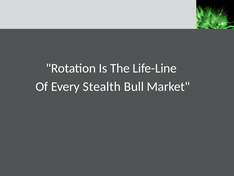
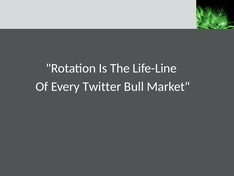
Stealth: Stealth -> Twitter
